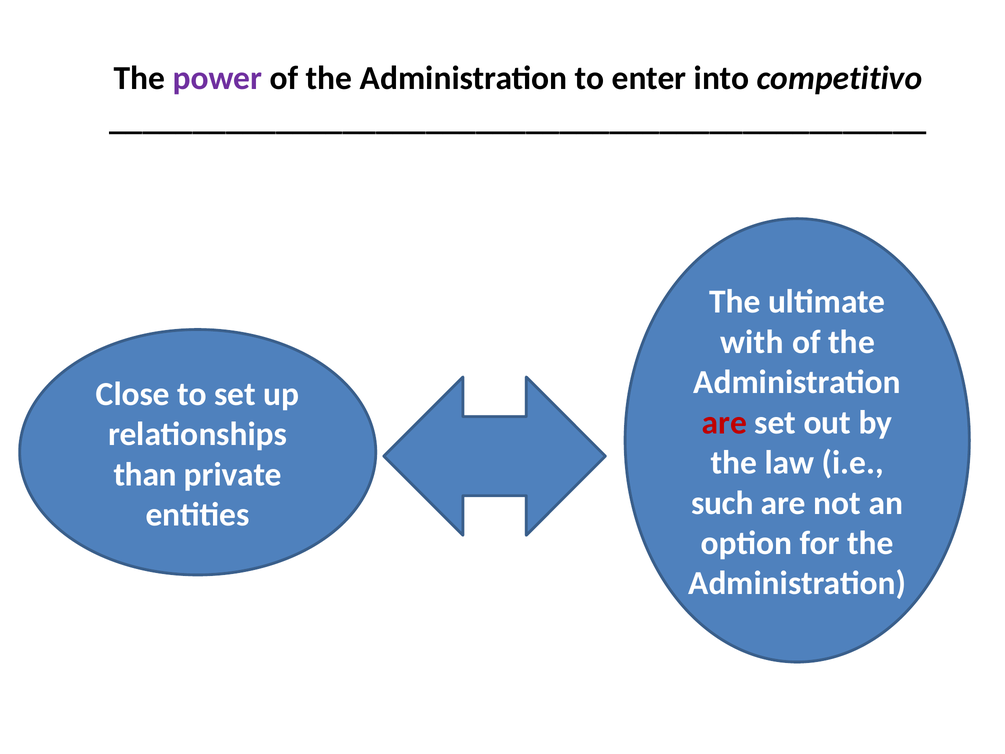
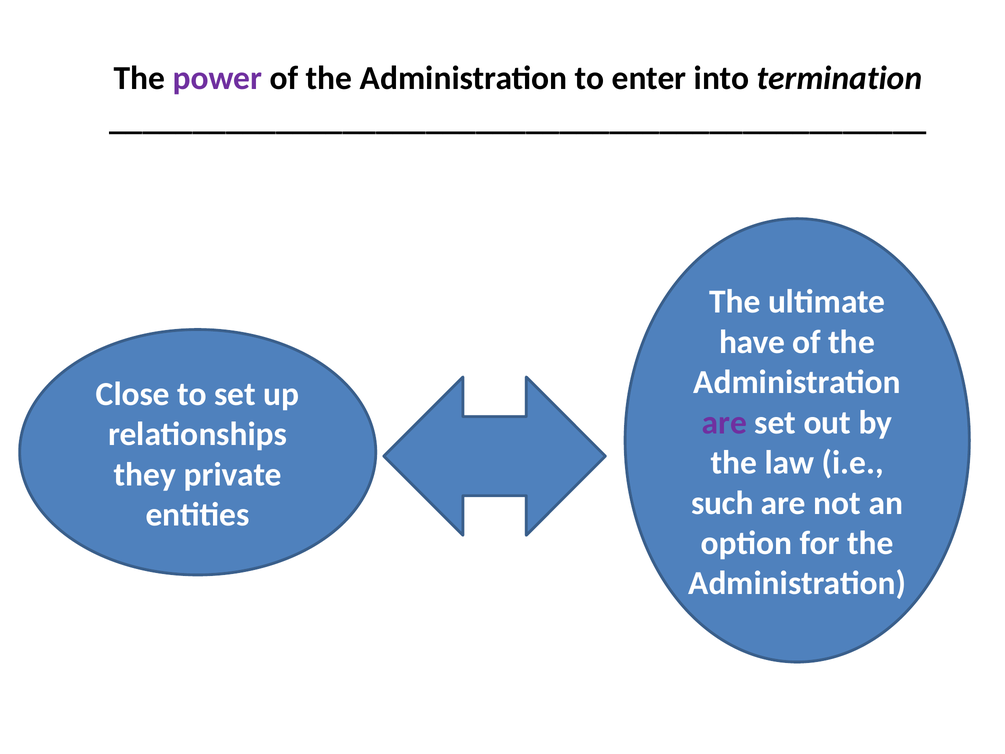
competitivo: competitivo -> termination
with: with -> have
are at (724, 422) colour: red -> purple
than: than -> they
